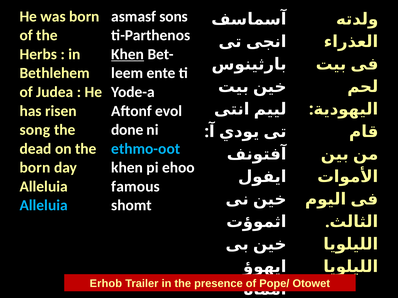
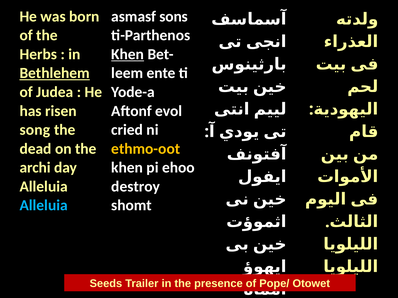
Bethlehem underline: none -> present
done: done -> cried
ethmo-oot colour: light blue -> yellow
born at (35, 168): born -> archi
famous: famous -> destroy
Erhob: Erhob -> Seeds
